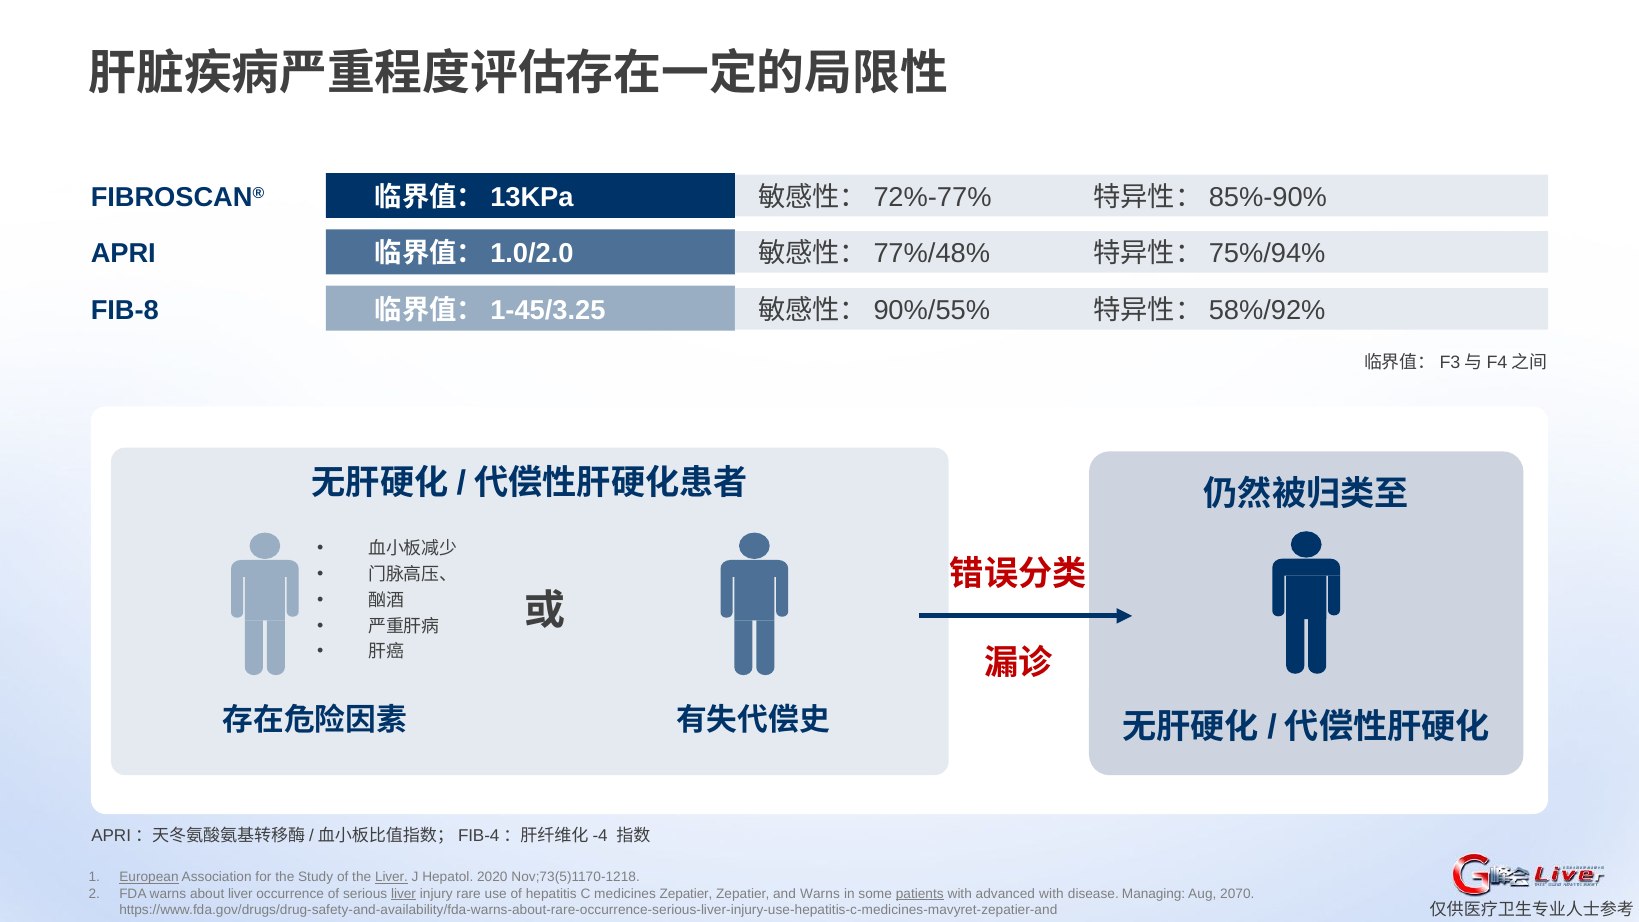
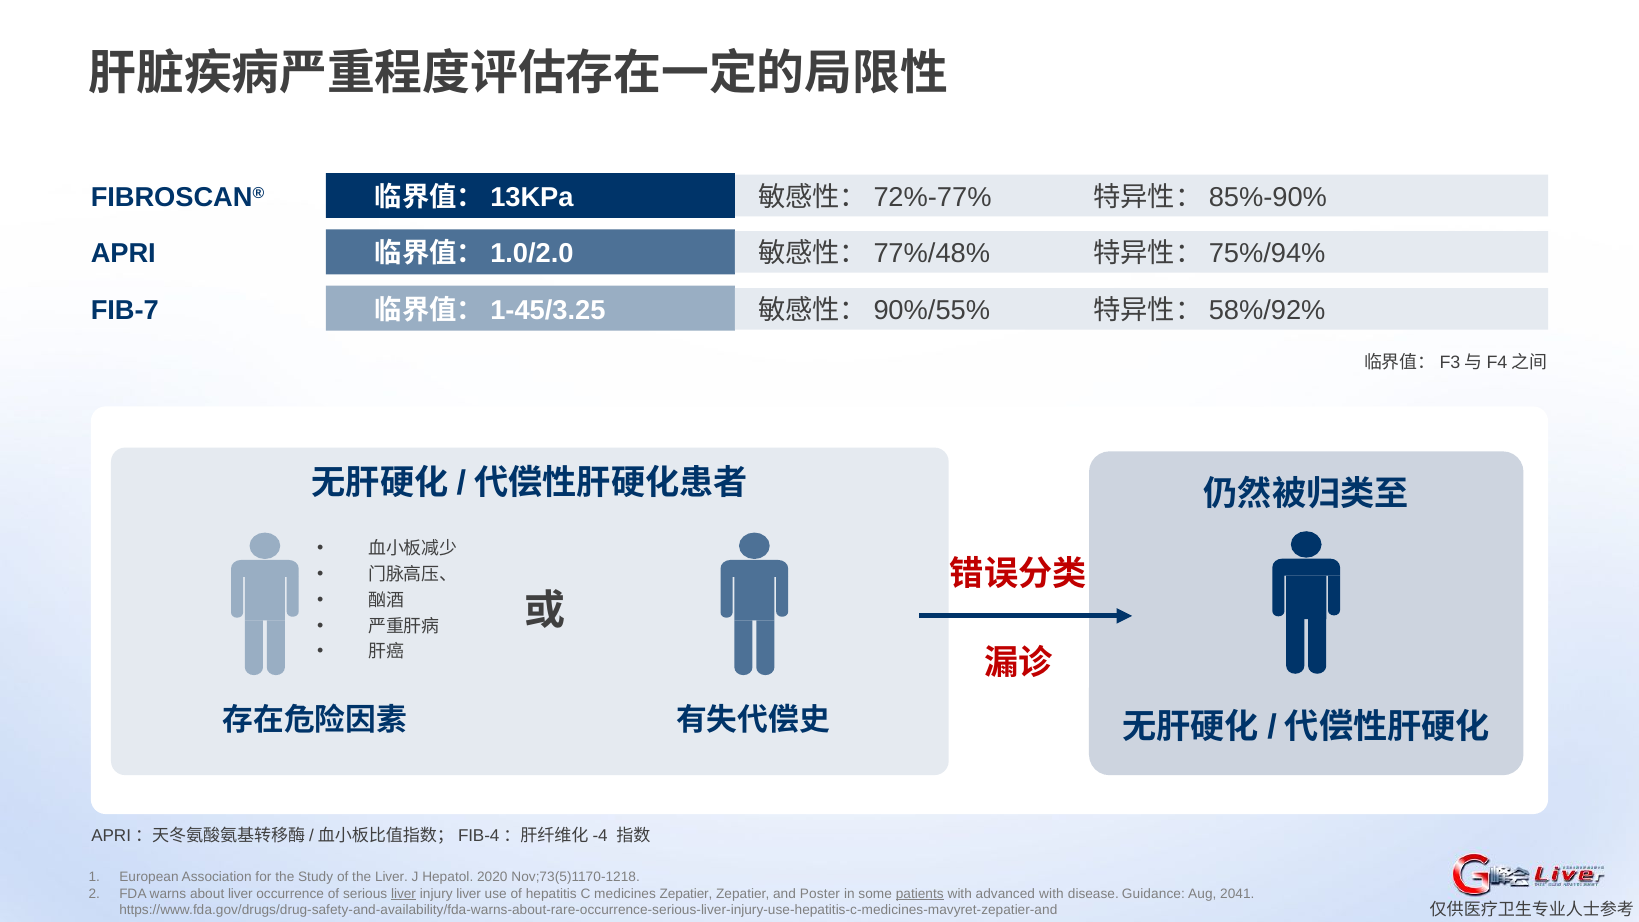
FIB-8: FIB-8 -> FIB-7
European underline: present -> none
Liver at (391, 877) underline: present -> none
injury rare: rare -> liver
and Warns: Warns -> Poster
Managing: Managing -> Guidance
2070: 2070 -> 2041
